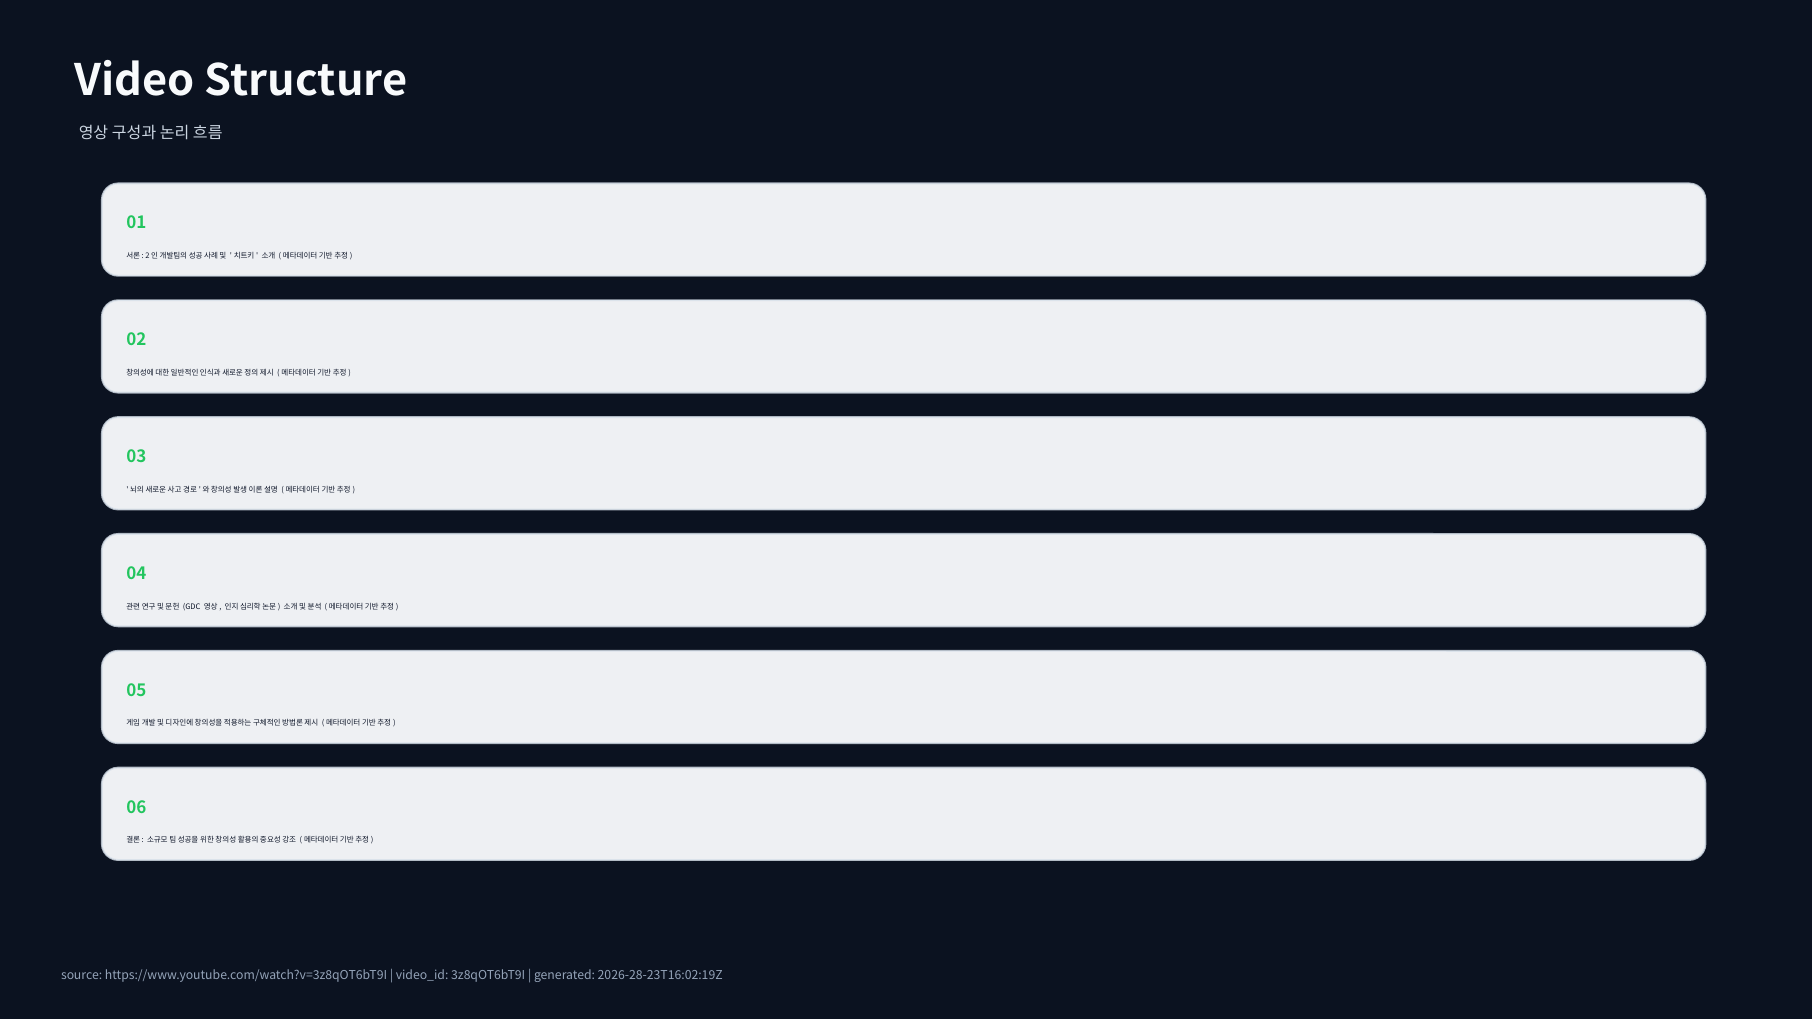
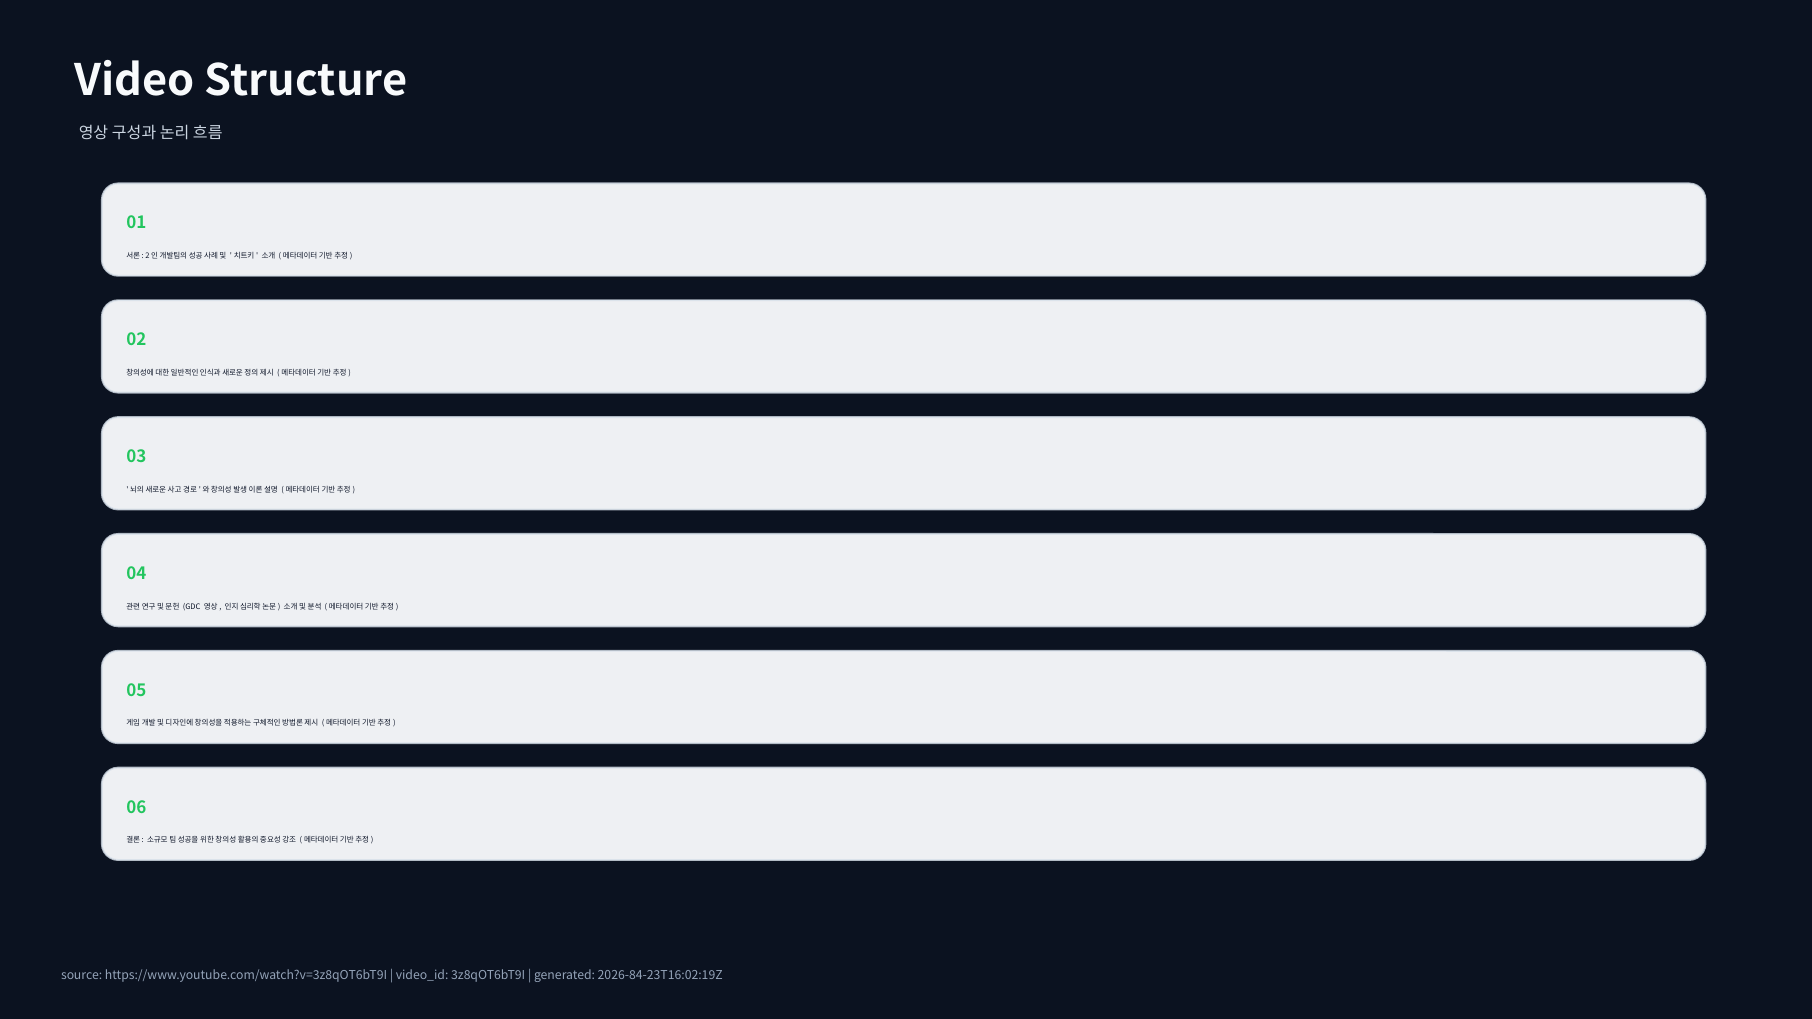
2026-28-23T16:02:19Z: 2026-28-23T16:02:19Z -> 2026-84-23T16:02:19Z
